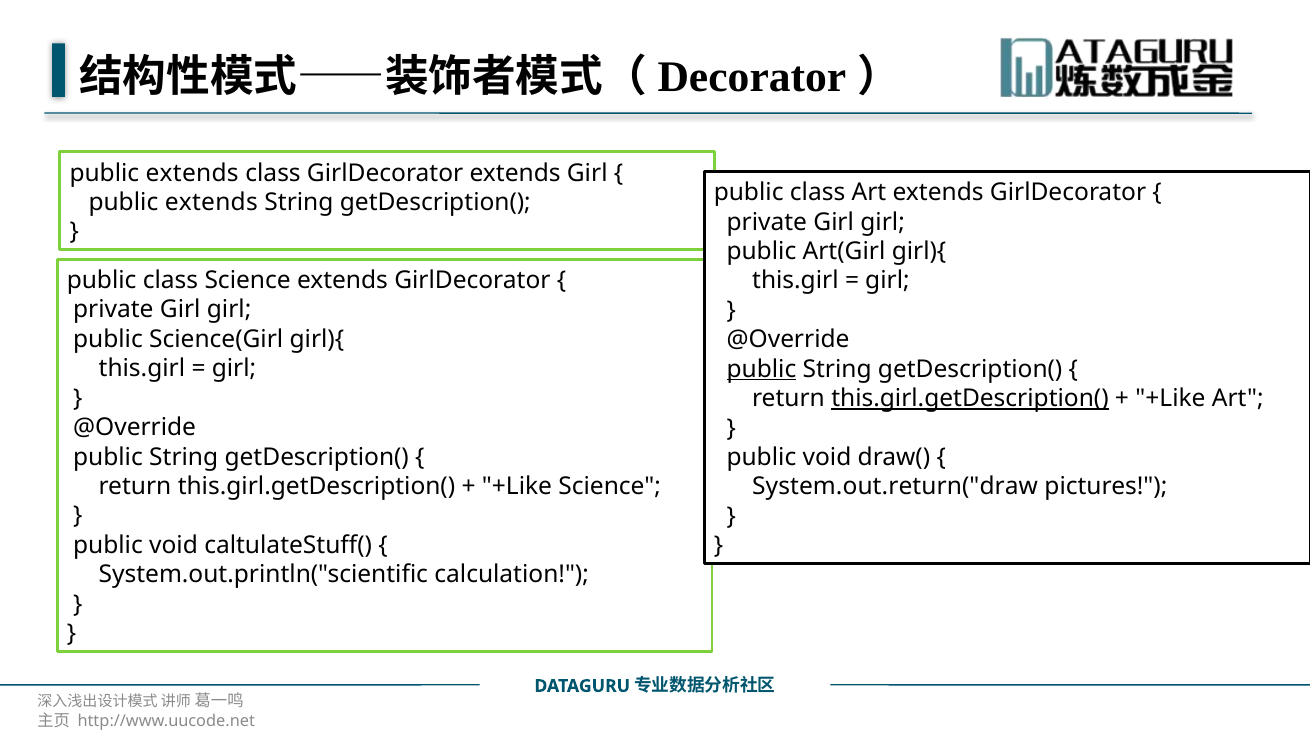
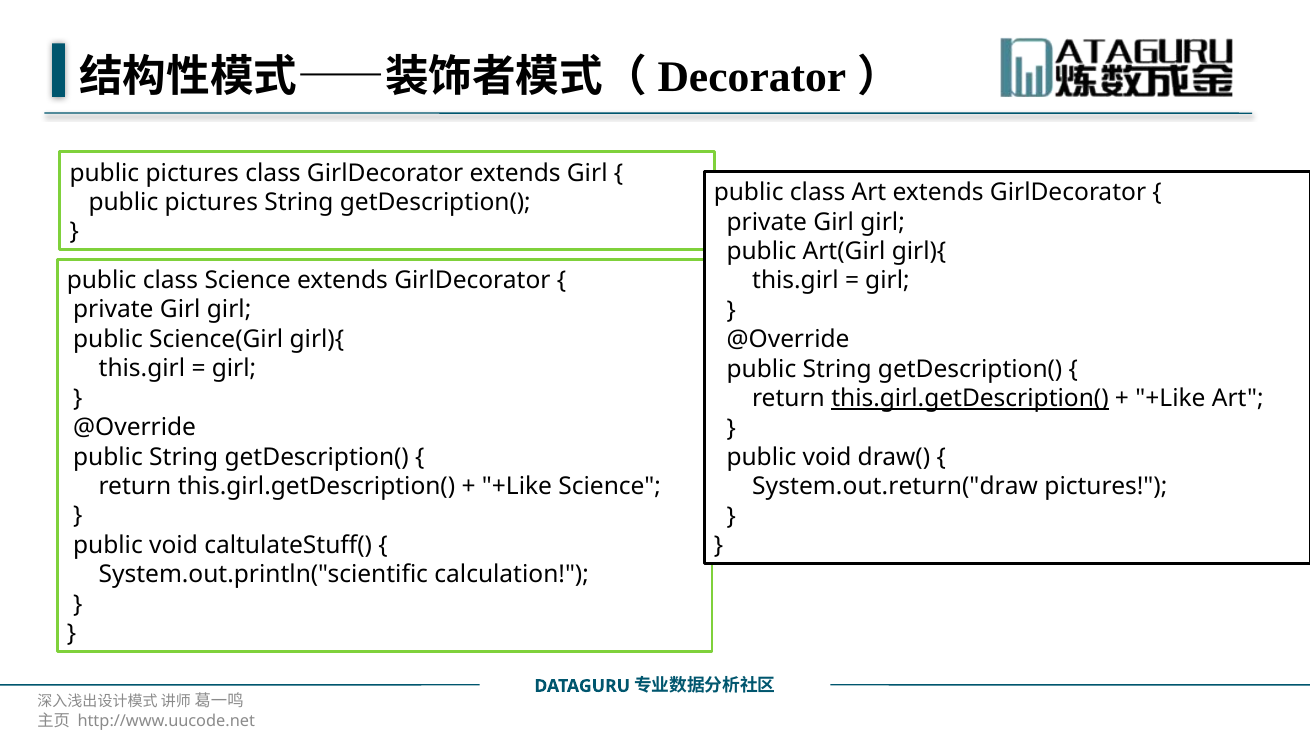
extends at (192, 173): extends -> pictures
extends at (211, 202): extends -> pictures
public at (761, 369) underline: present -> none
